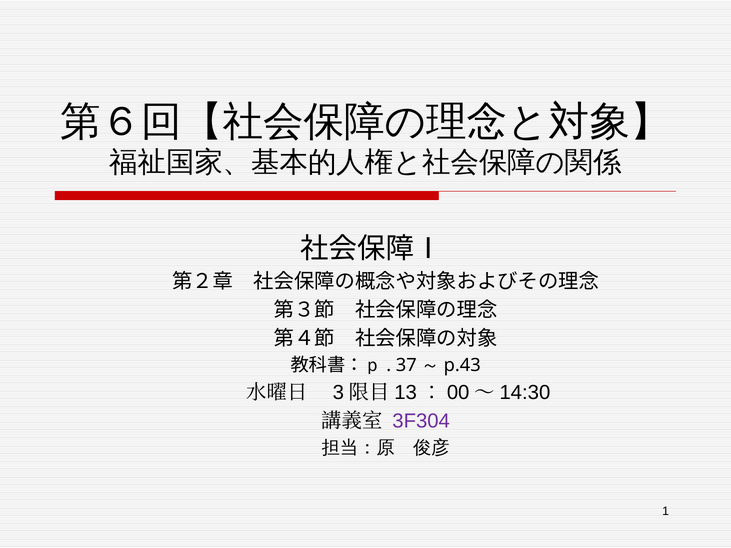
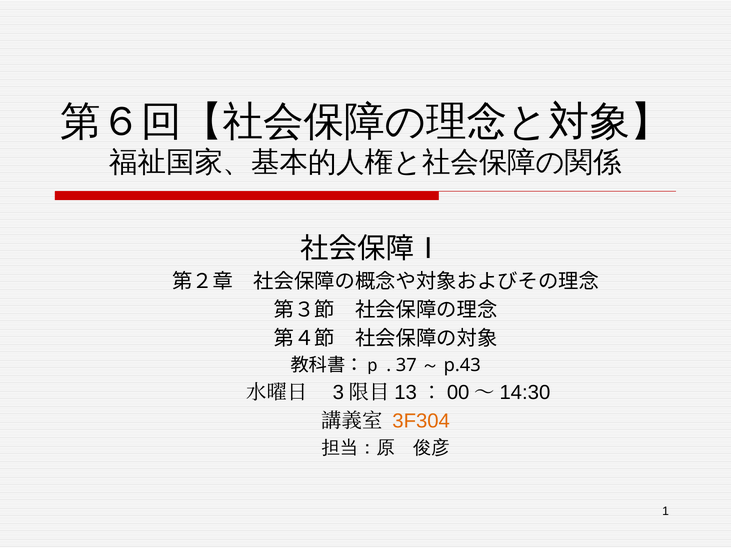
3F304 colour: purple -> orange
